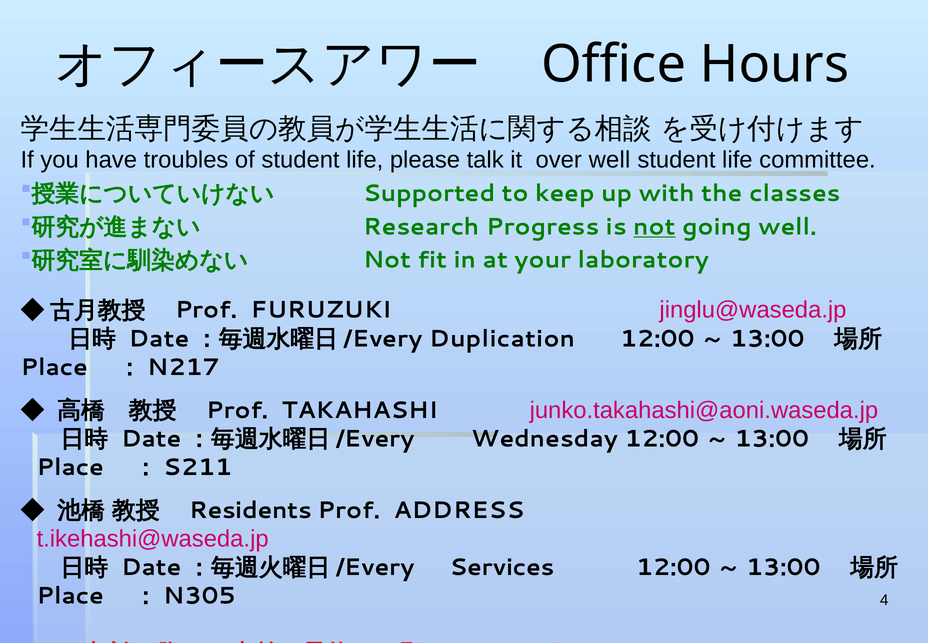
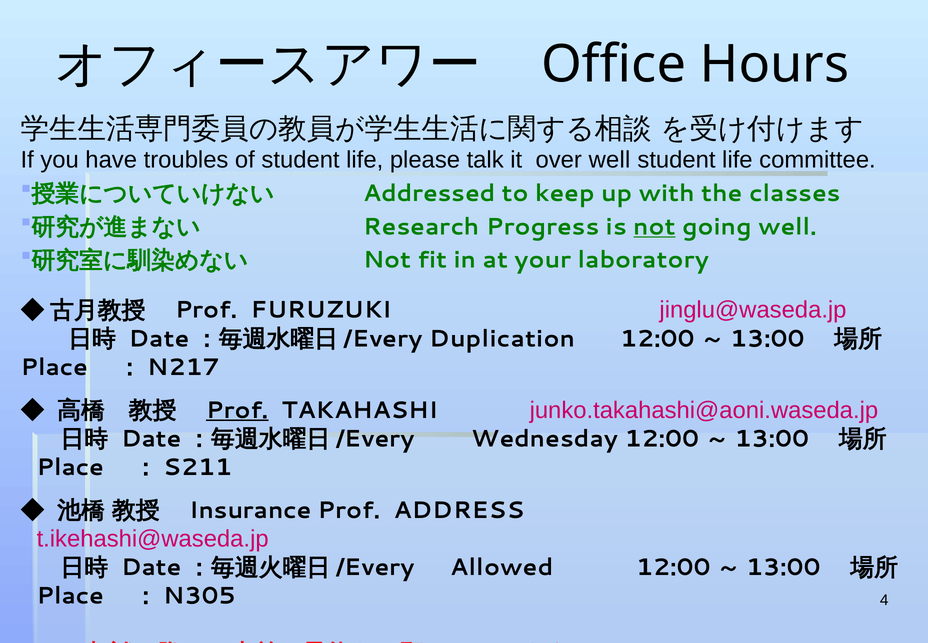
Supported: Supported -> Addressed
Prof at (237, 410) underline: none -> present
Residents: Residents -> Insurance
Services: Services -> Allowed
